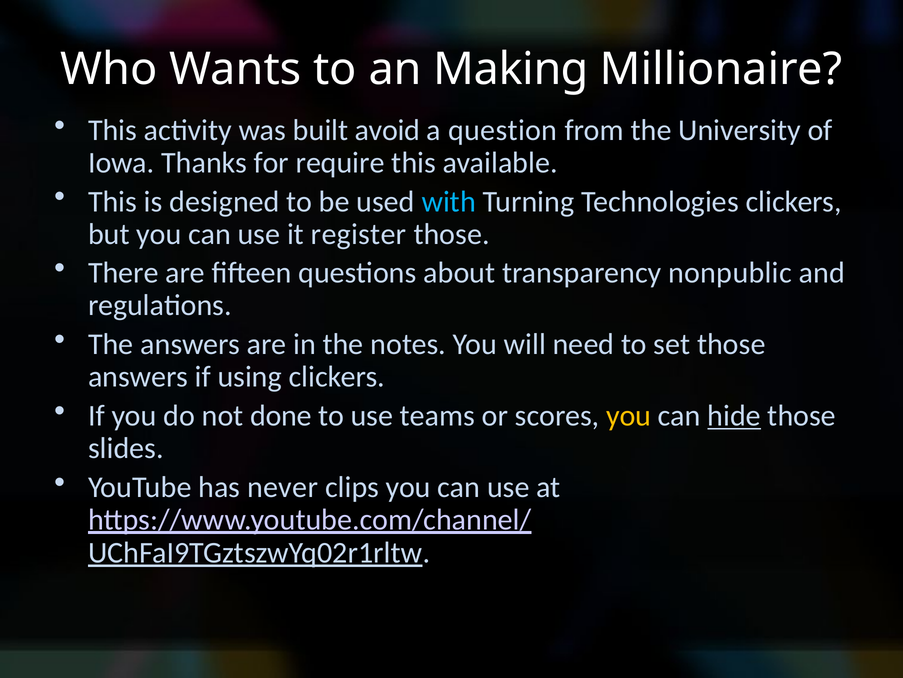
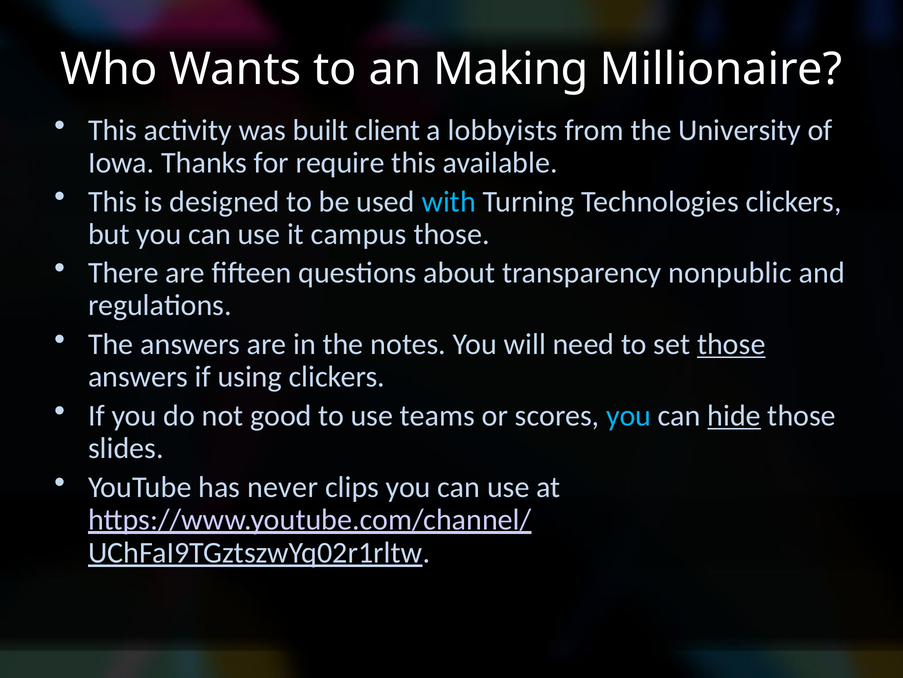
avoid: avoid -> client
question: question -> lobbyists
register: register -> campus
those at (731, 344) underline: none -> present
done: done -> good
you at (629, 415) colour: yellow -> light blue
